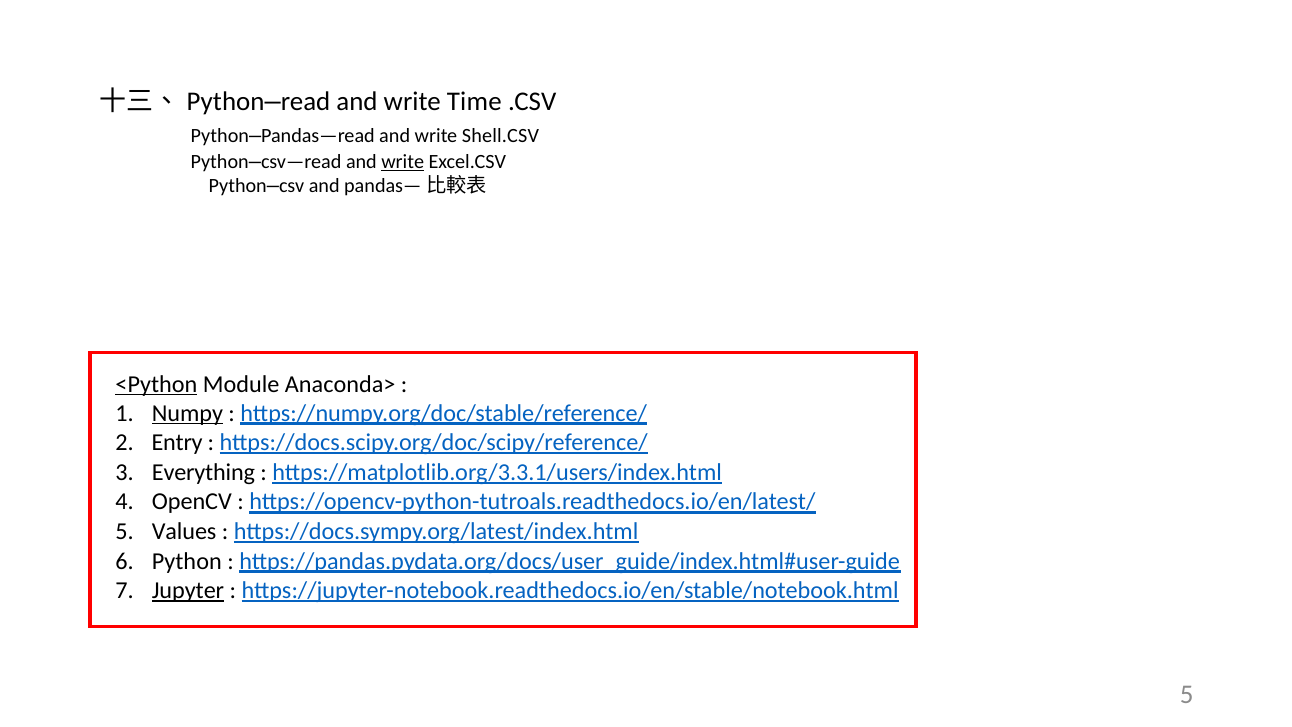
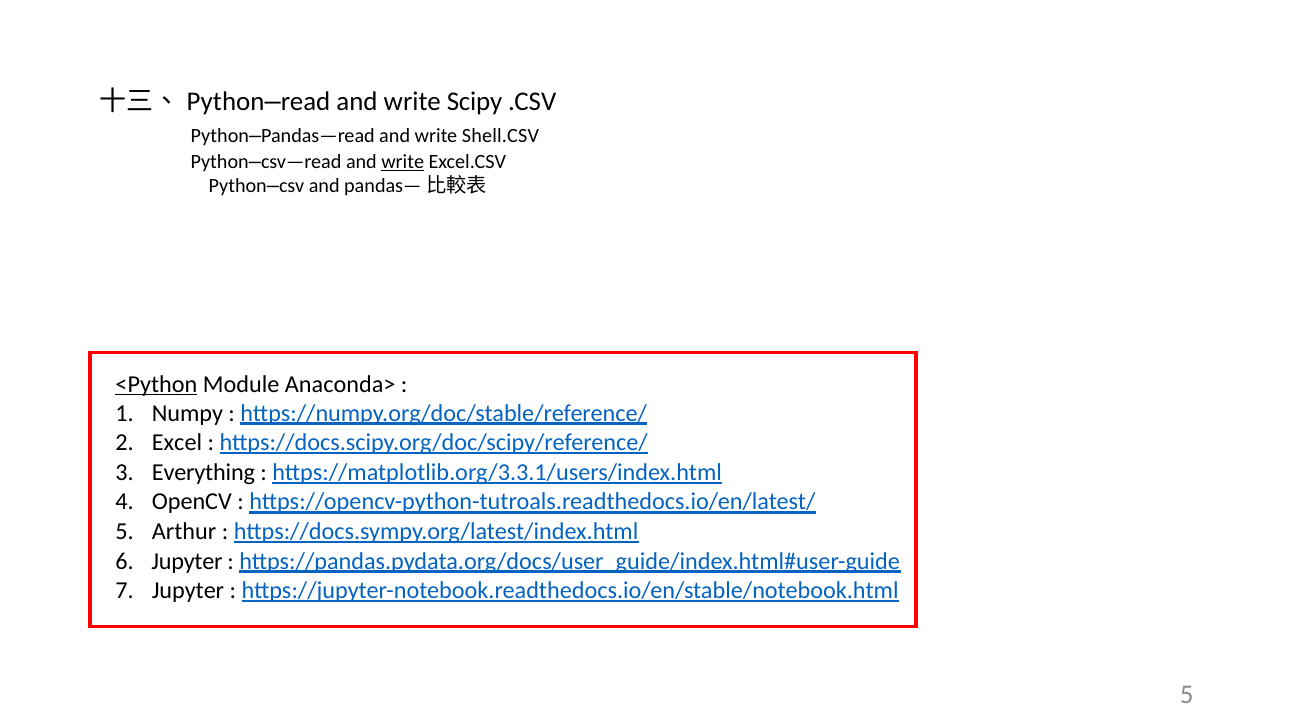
Time: Time -> Scipy
Numpy underline: present -> none
Entry: Entry -> Excel
Values: Values -> Arthur
Python at (187, 561): Python -> Jupyter
Jupyter at (188, 590) underline: present -> none
